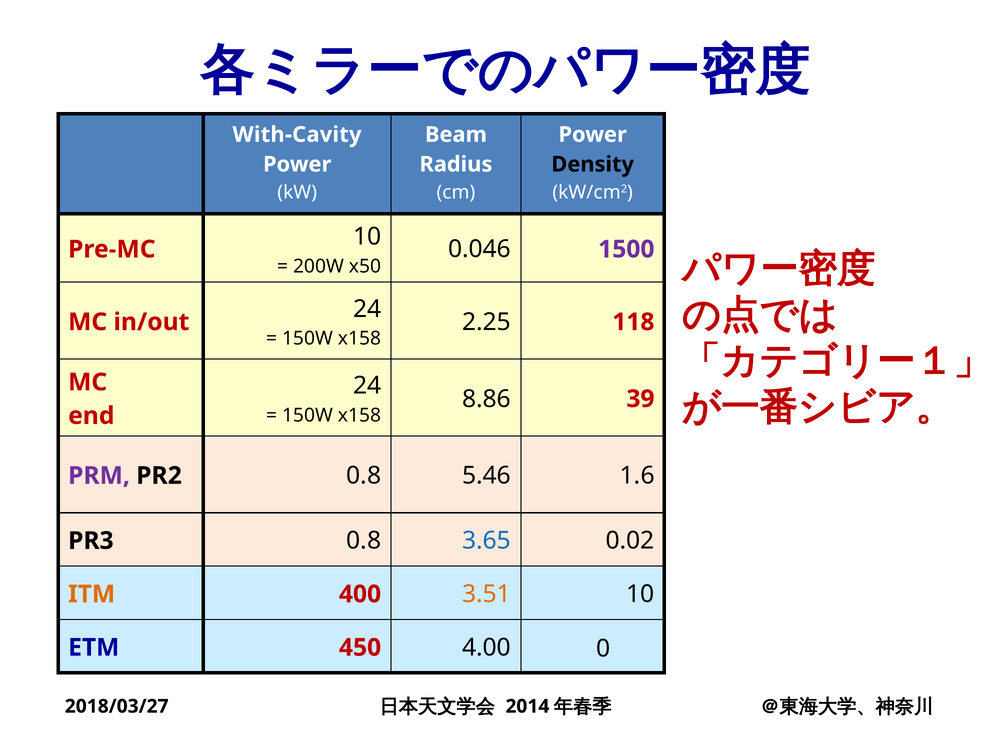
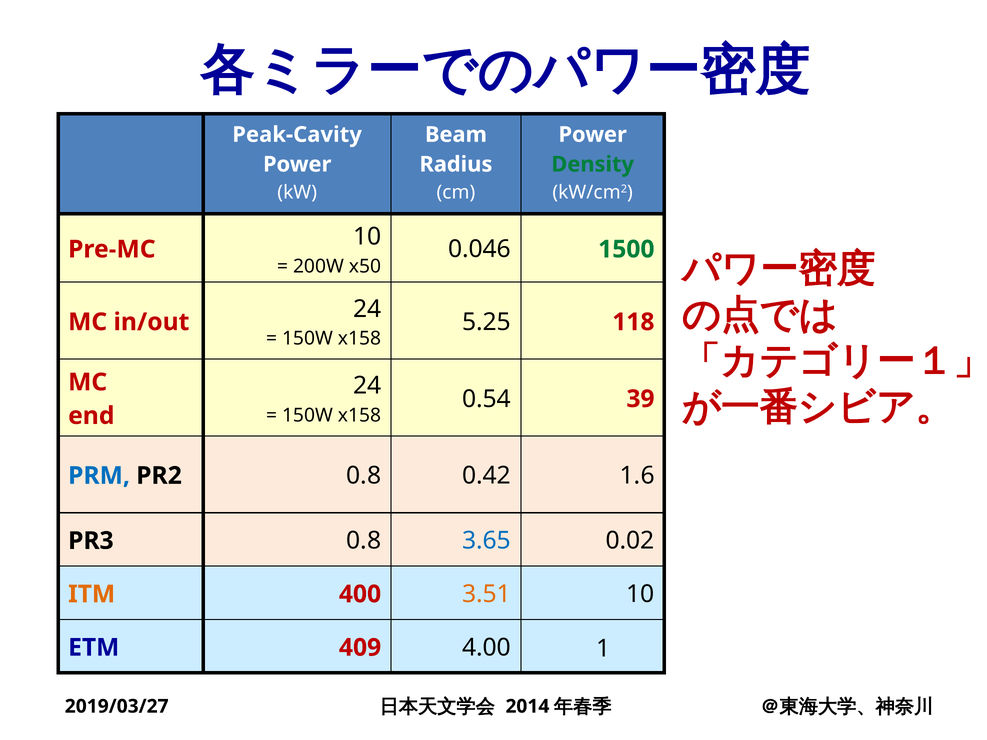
With-Cavity: With-Cavity -> Peak-Cavity
Density colour: black -> green
1500 colour: purple -> green
2.25: 2.25 -> 5.25
8.86: 8.86 -> 0.54
PRM colour: purple -> blue
5.46: 5.46 -> 0.42
450: 450 -> 409
0: 0 -> 1
2018/03/27: 2018/03/27 -> 2019/03/27
